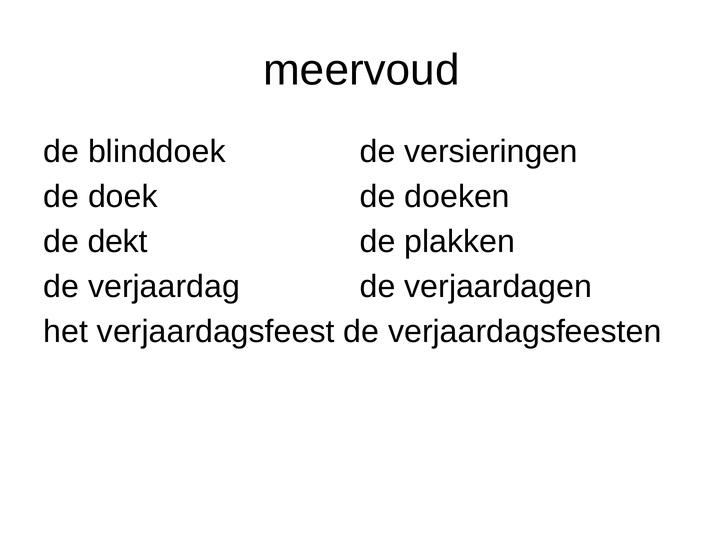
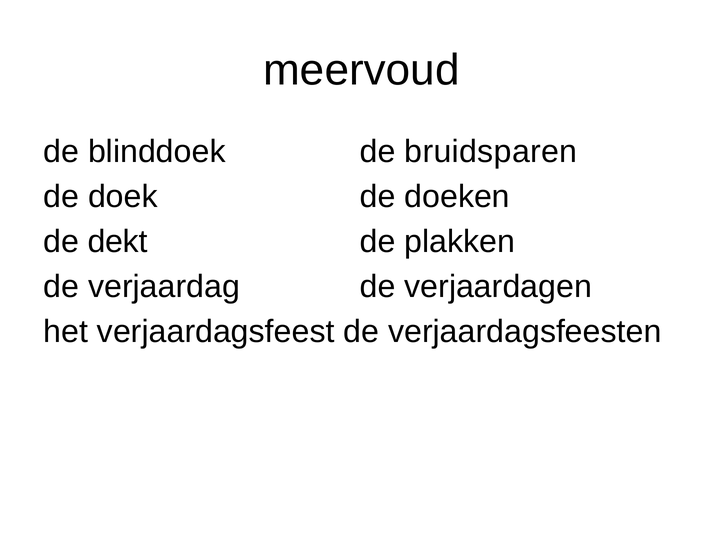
versieringen: versieringen -> bruidsparen
